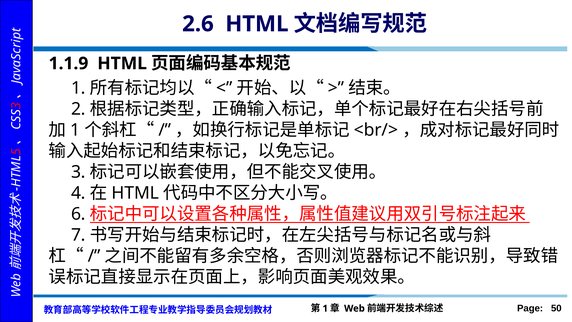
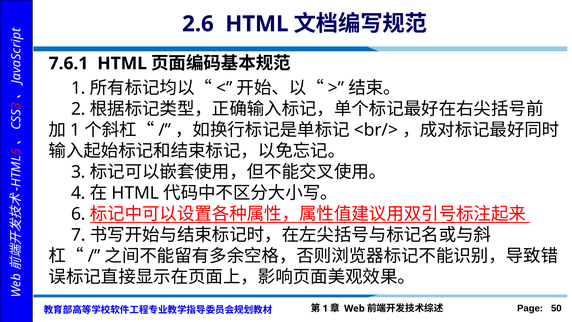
1.1.9: 1.1.9 -> 7.6.1
